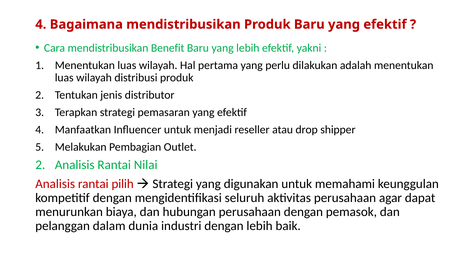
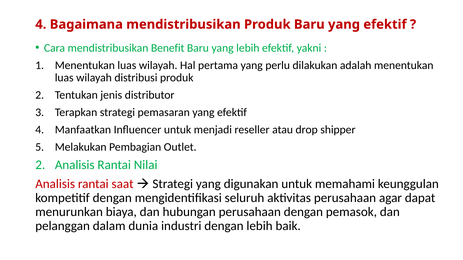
pilih: pilih -> saat
